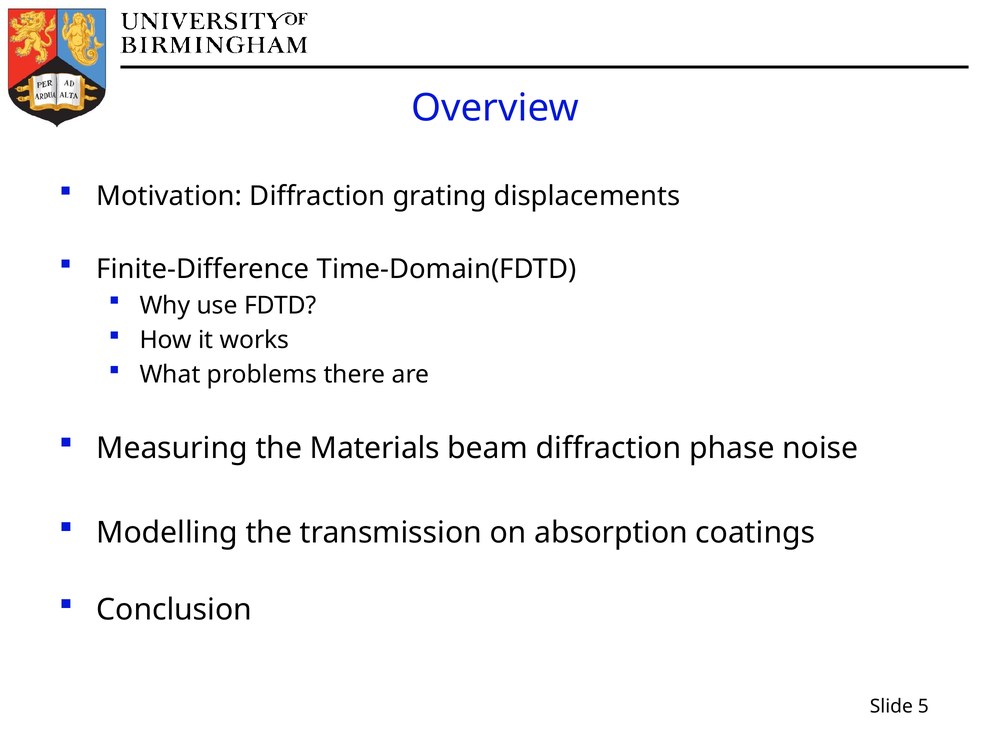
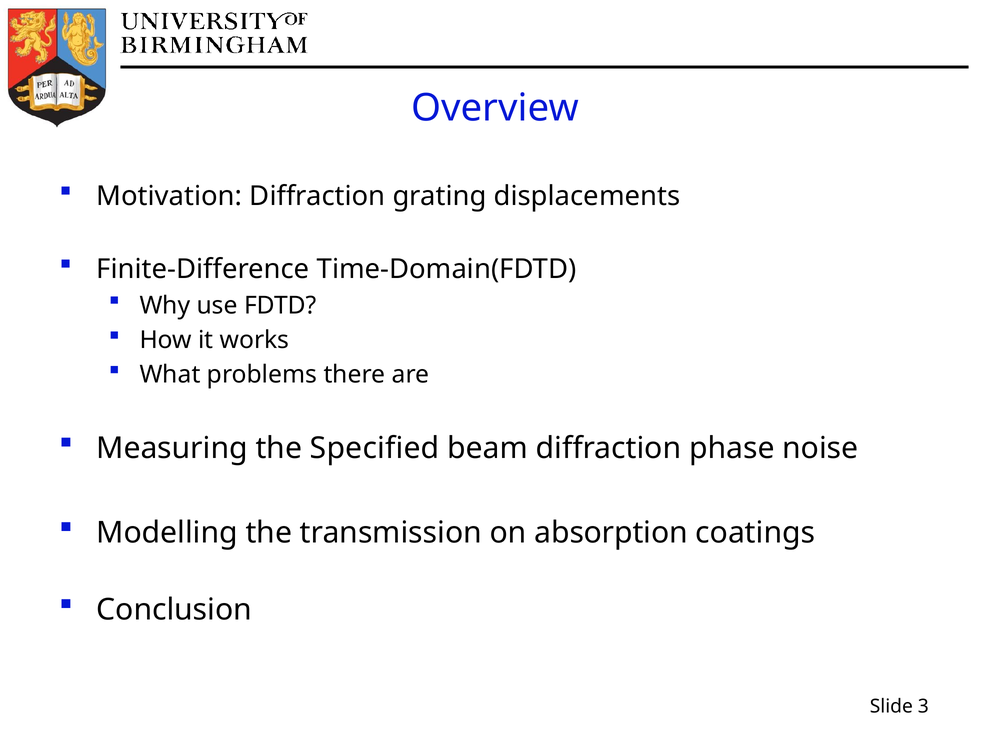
Materials: Materials -> Specified
5: 5 -> 3
